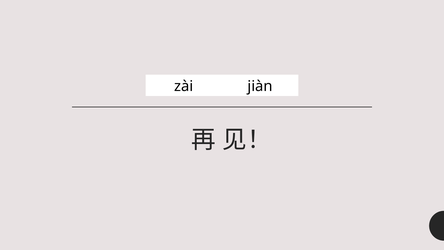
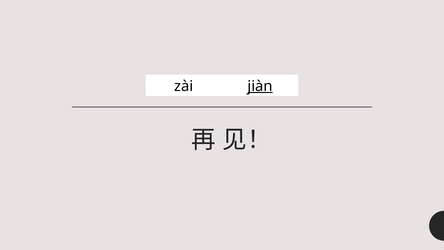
jiàn underline: none -> present
